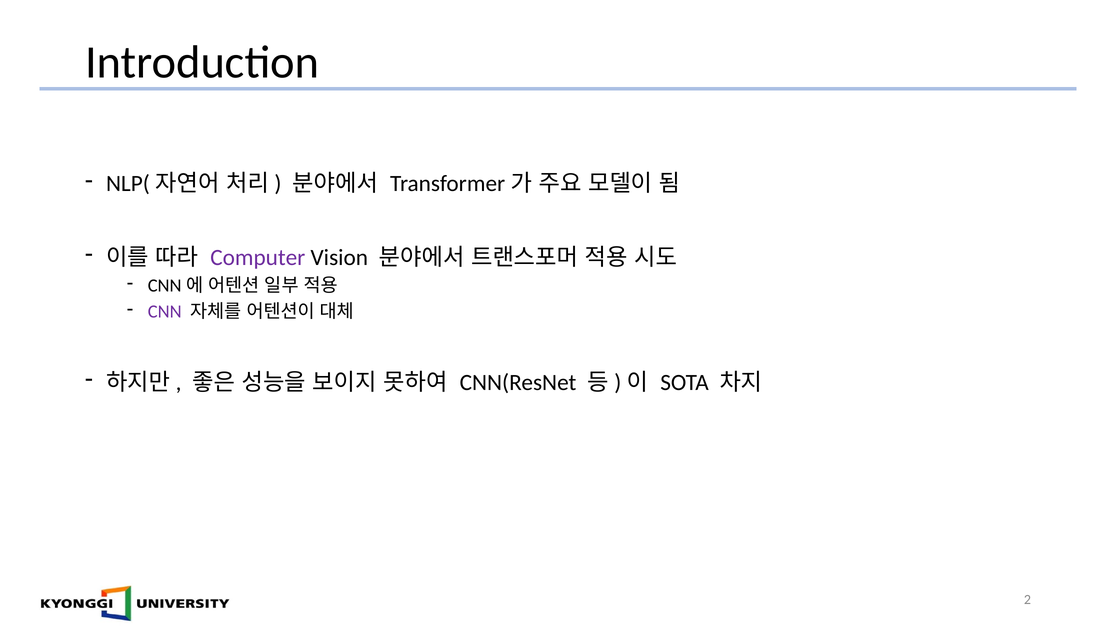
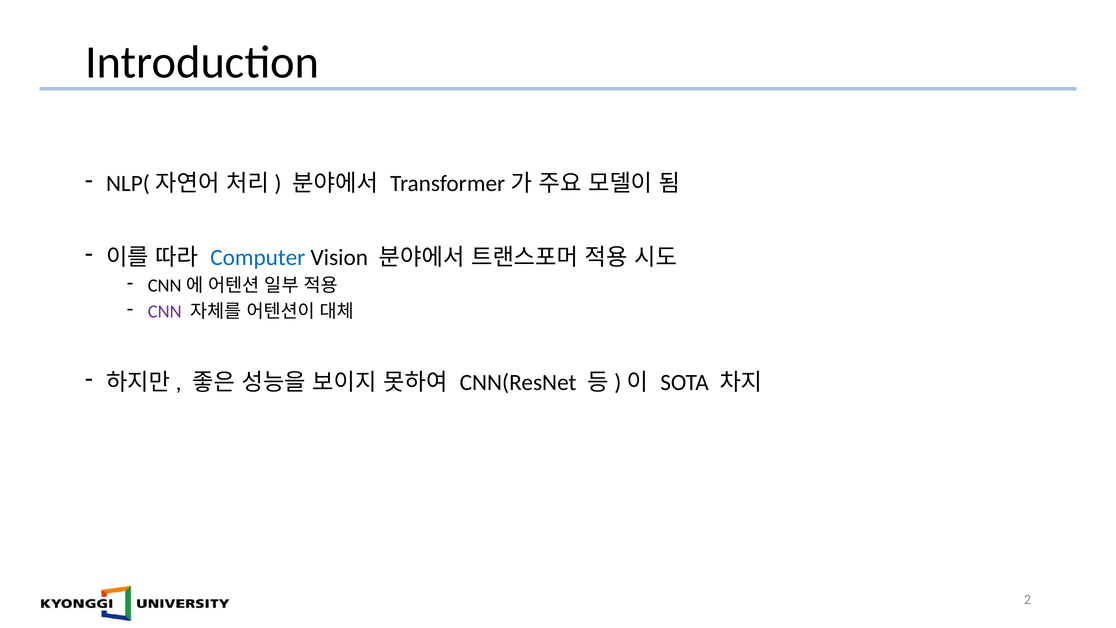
Computer colour: purple -> blue
